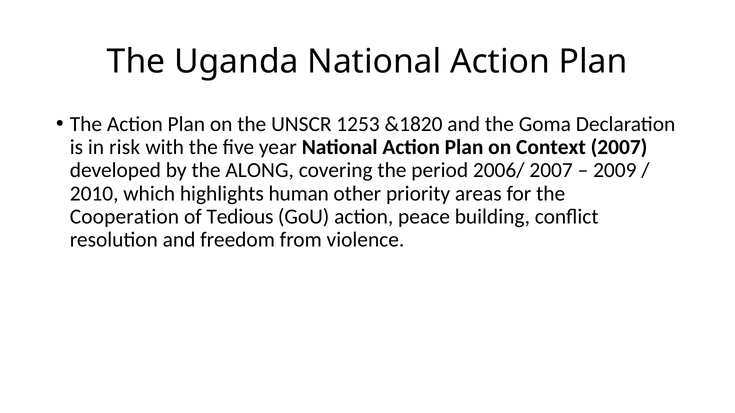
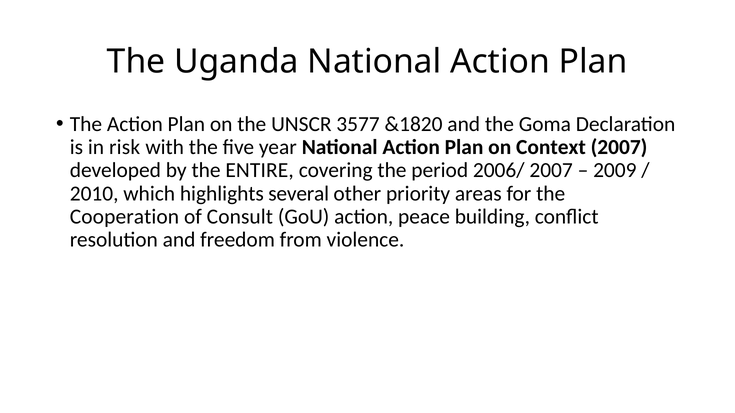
1253: 1253 -> 3577
ALONG: ALONG -> ENTIRE
human: human -> several
Tedious: Tedious -> Consult
